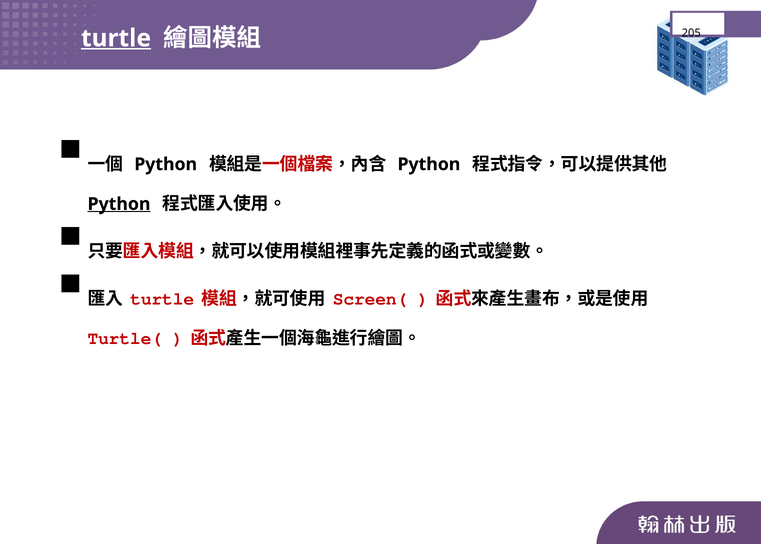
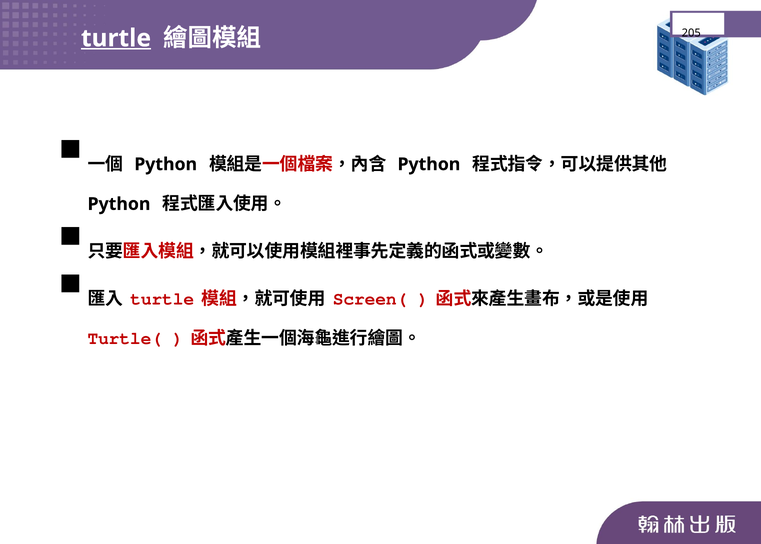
Python at (119, 204) underline: present -> none
